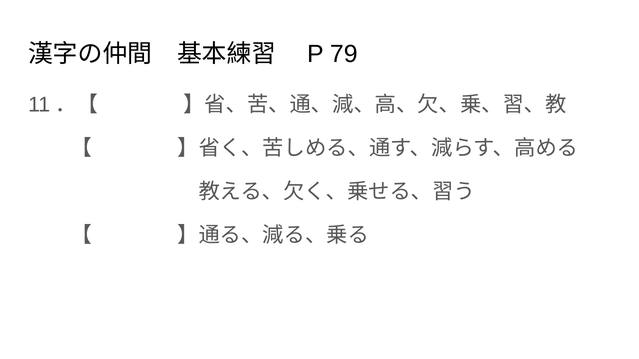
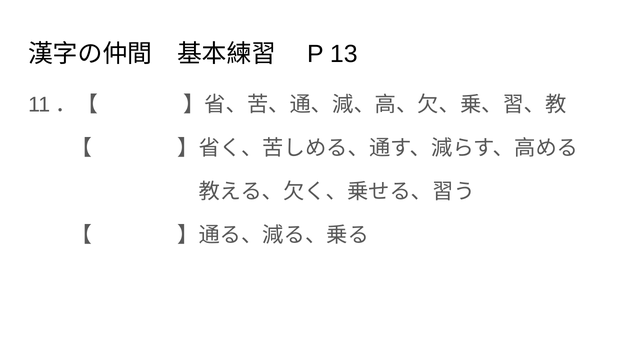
79: 79 -> 13
